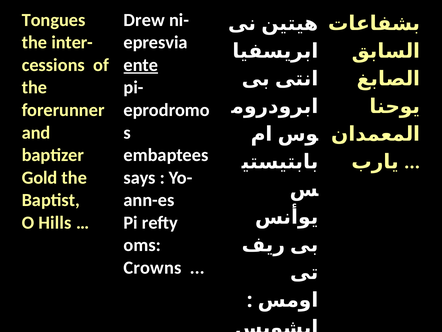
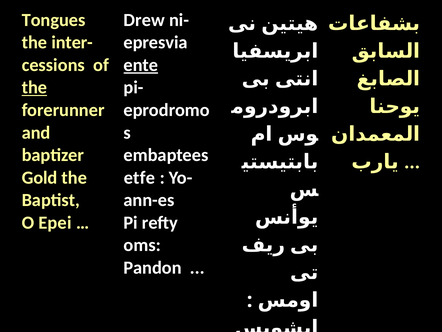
the at (34, 87) underline: none -> present
says: says -> etfe
Hills: Hills -> Epei
Crowns: Crowns -> Pandon
